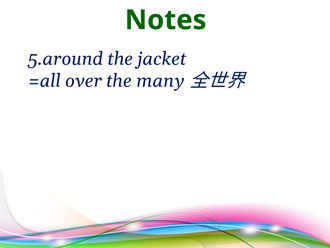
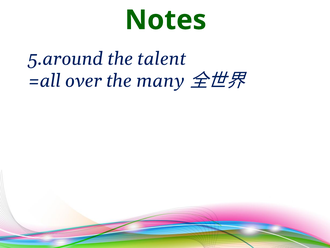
jacket: jacket -> talent
